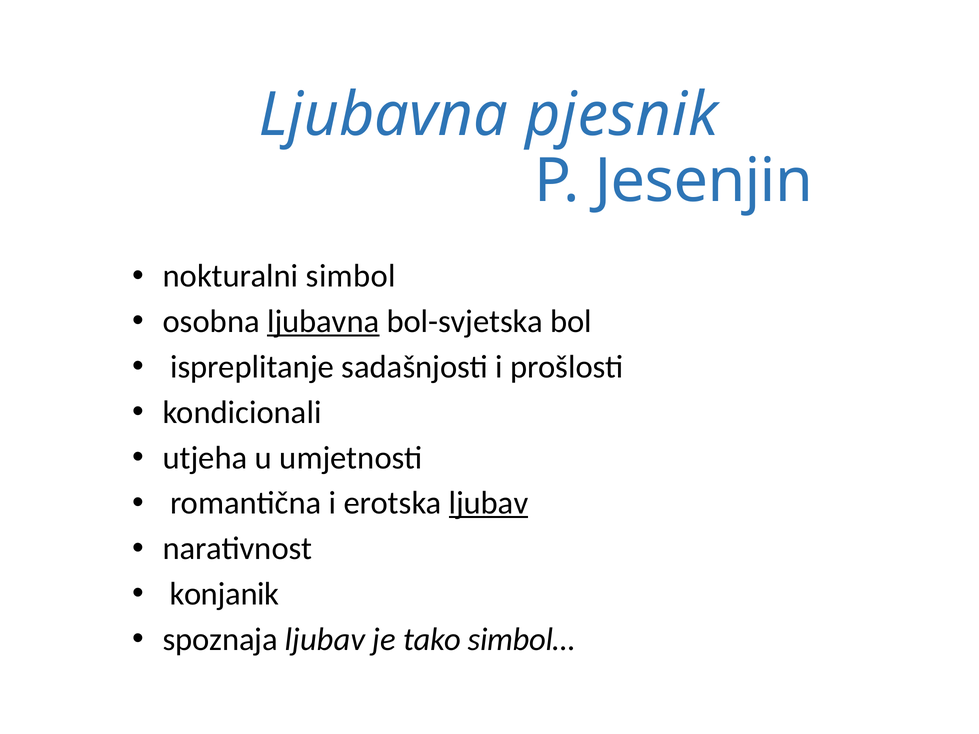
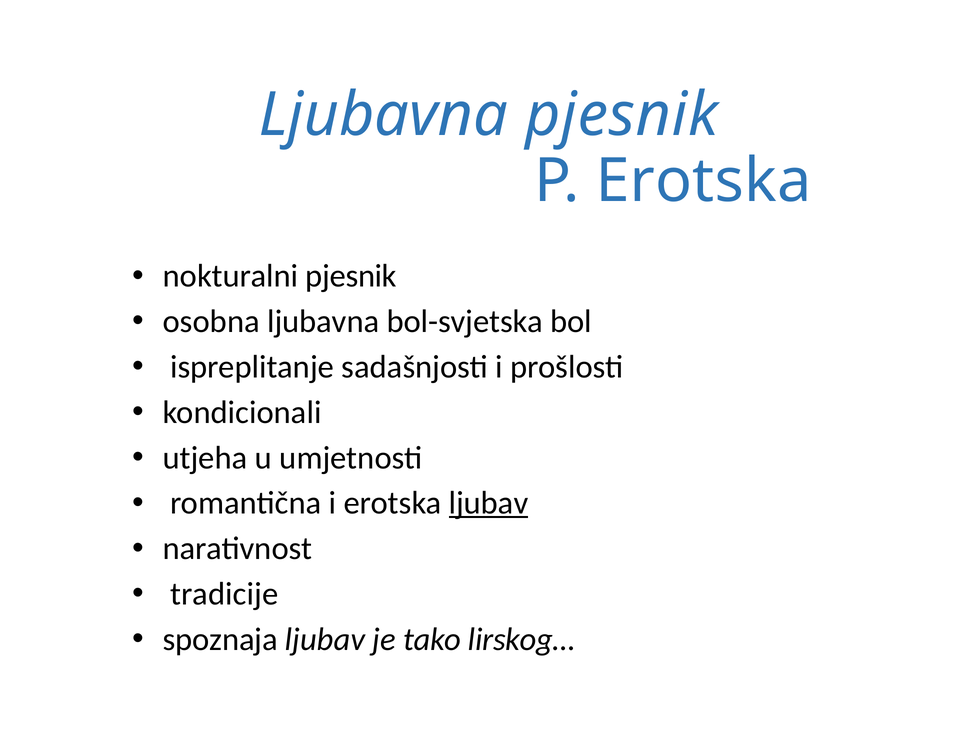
P Jesenjin: Jesenjin -> Erotska
nokturalni simbol: simbol -> pjesnik
ljubavna at (323, 322) underline: present -> none
konjanik: konjanik -> tradicije
simbol…: simbol… -> lirskog…
